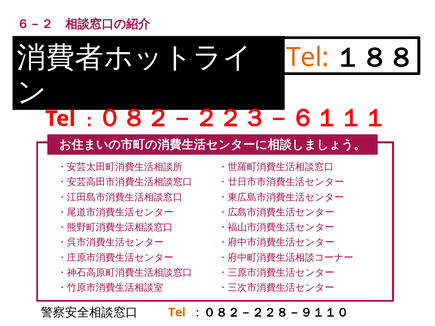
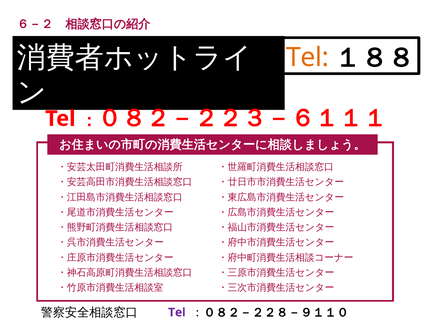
Tel at (177, 313) colour: orange -> purple
